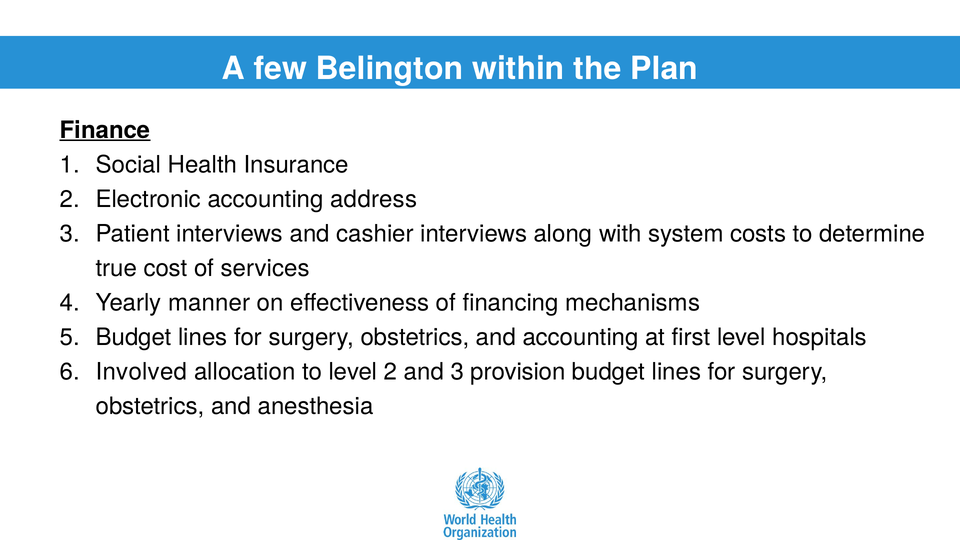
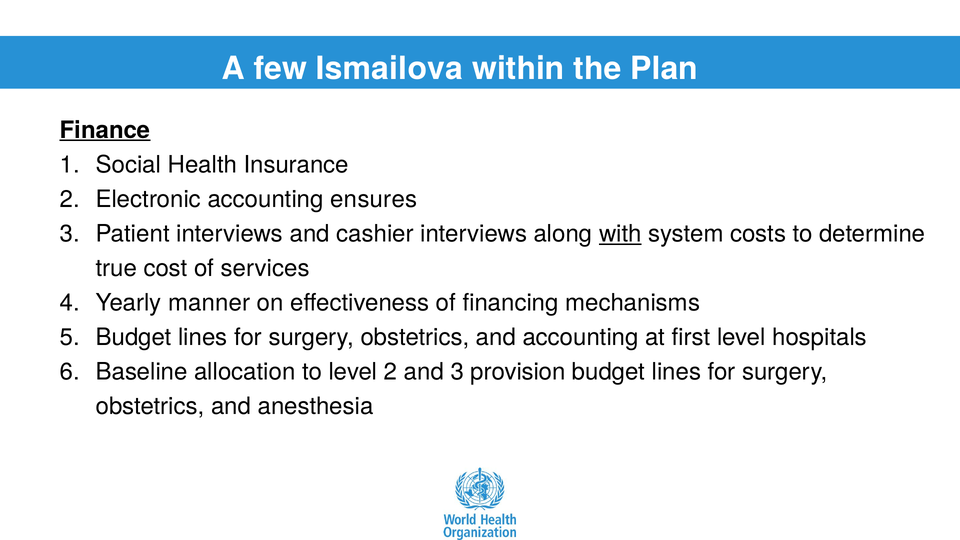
Belington: Belington -> Ismailova
address: address -> ensures
with underline: none -> present
Involved: Involved -> Baseline
